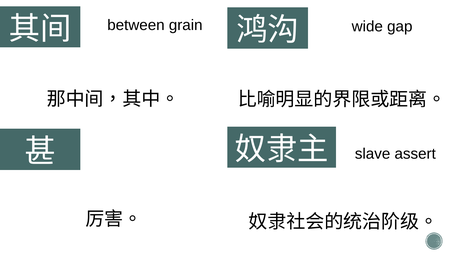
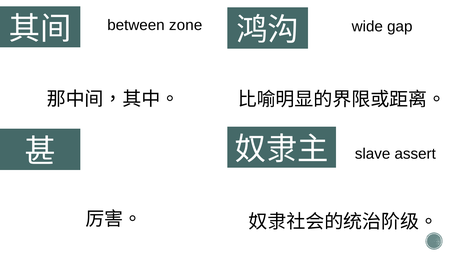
grain: grain -> zone
